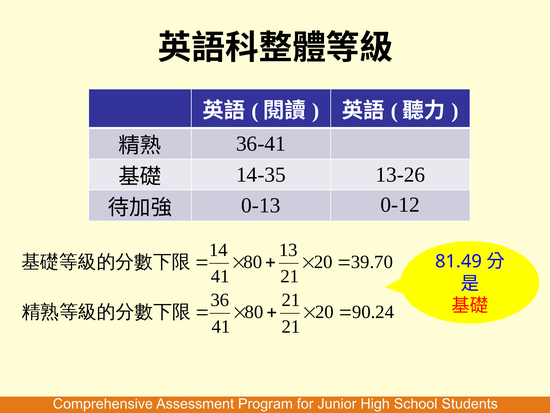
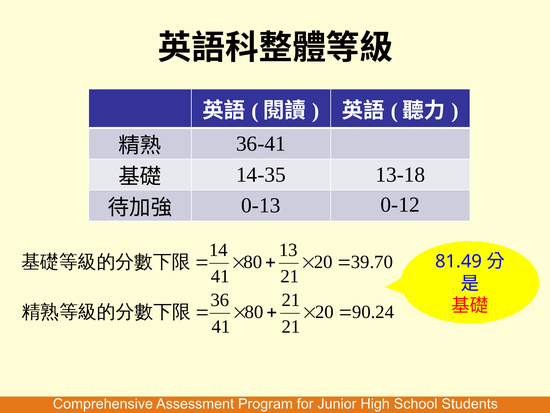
13-26: 13-26 -> 13-18
